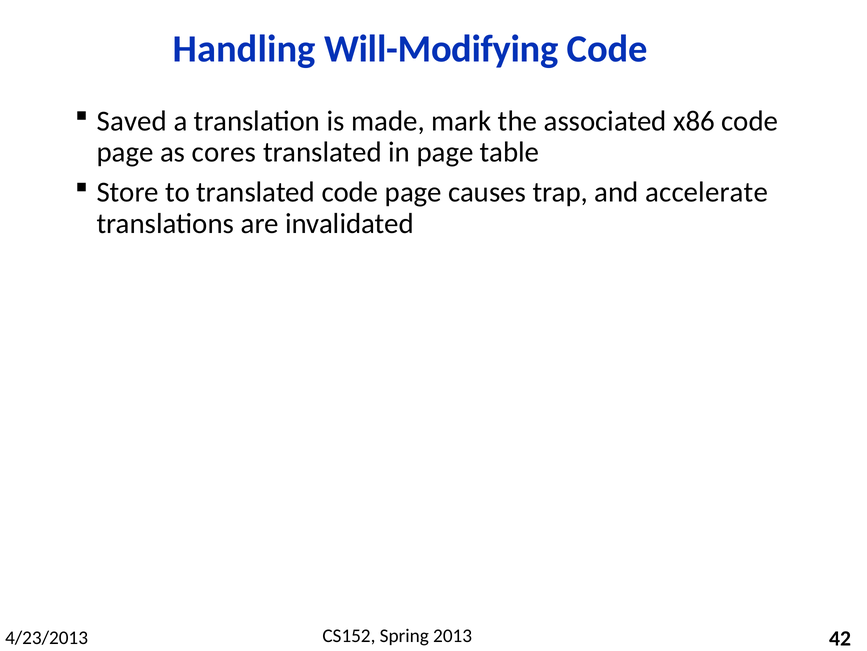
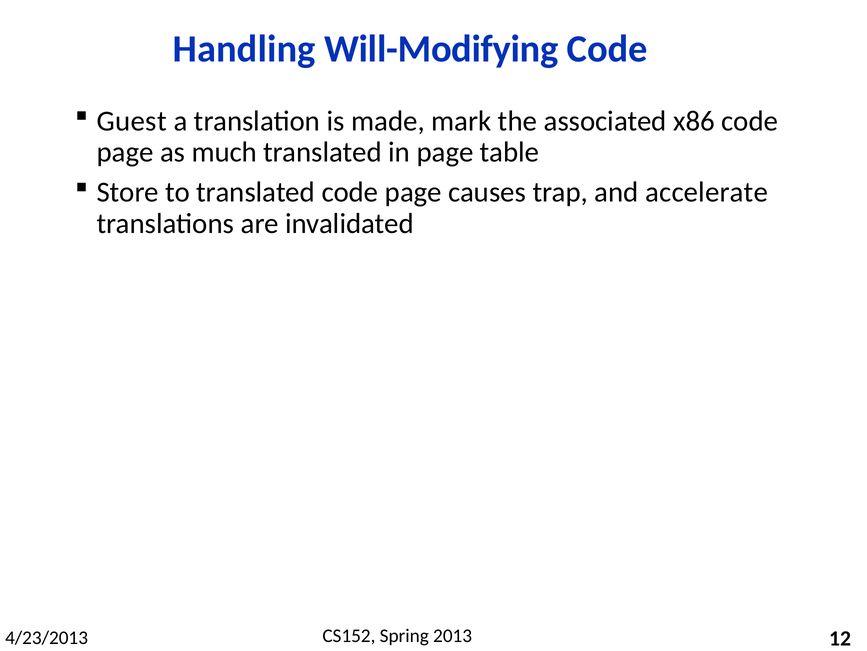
Saved: Saved -> Guest
cores: cores -> much
42: 42 -> 12
